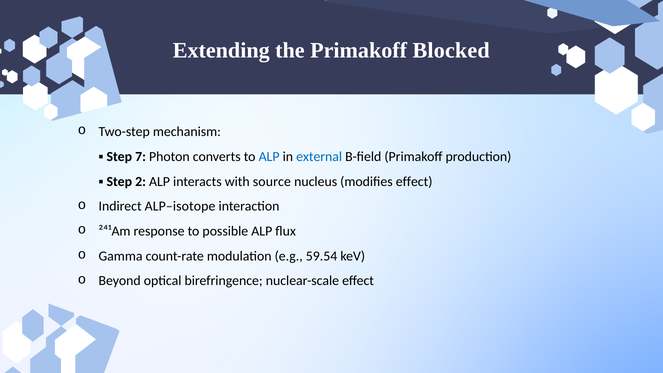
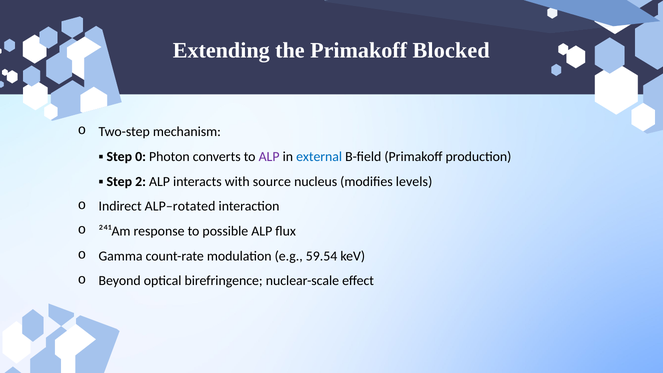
7: 7 -> 0
ALP at (269, 157) colour: blue -> purple
modifies effect: effect -> levels
ALP–isotope: ALP–isotope -> ALP–rotated
